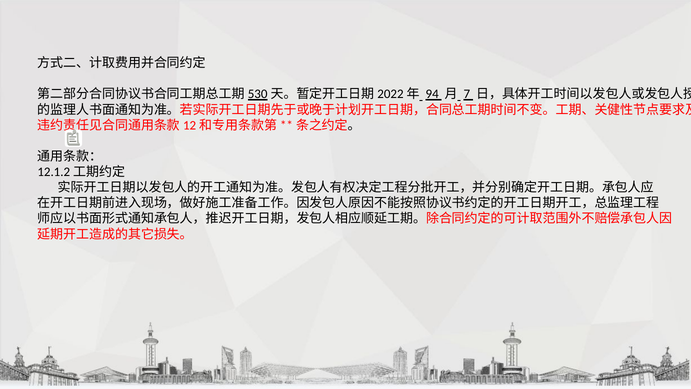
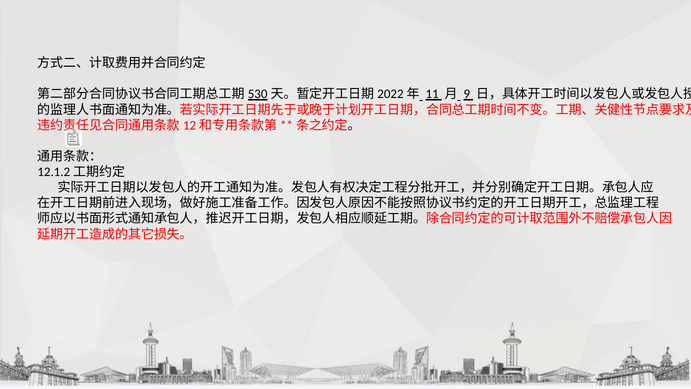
94: 94 -> 11
7: 7 -> 9
